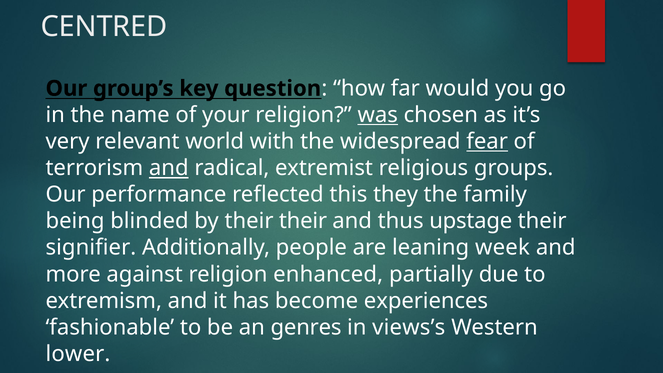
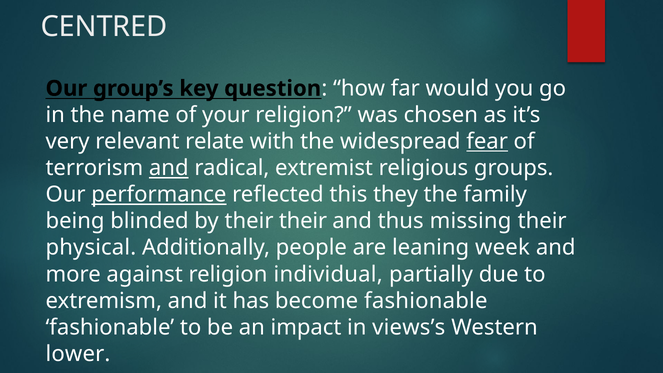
was underline: present -> none
world: world -> relate
performance underline: none -> present
upstage: upstage -> missing
signifier: signifier -> physical
enhanced: enhanced -> individual
become experiences: experiences -> fashionable
genres: genres -> impact
